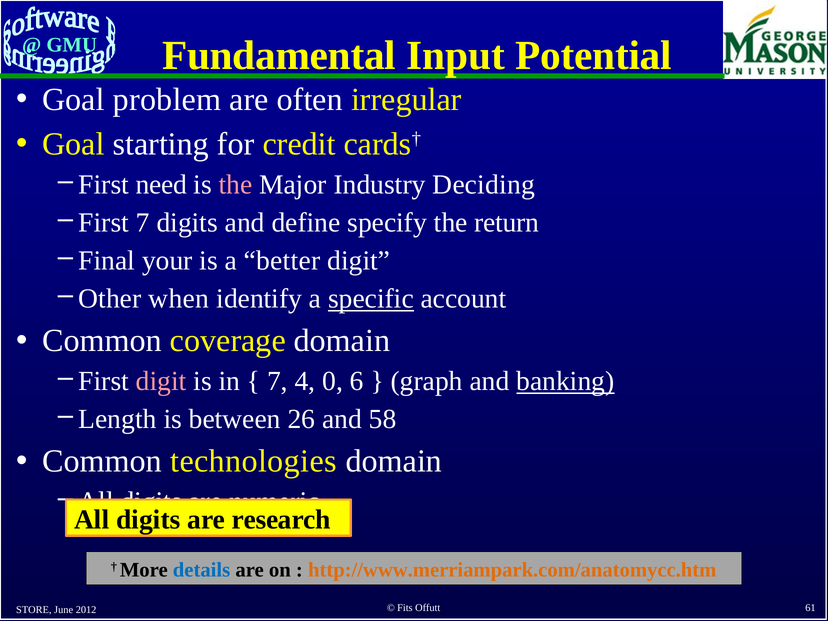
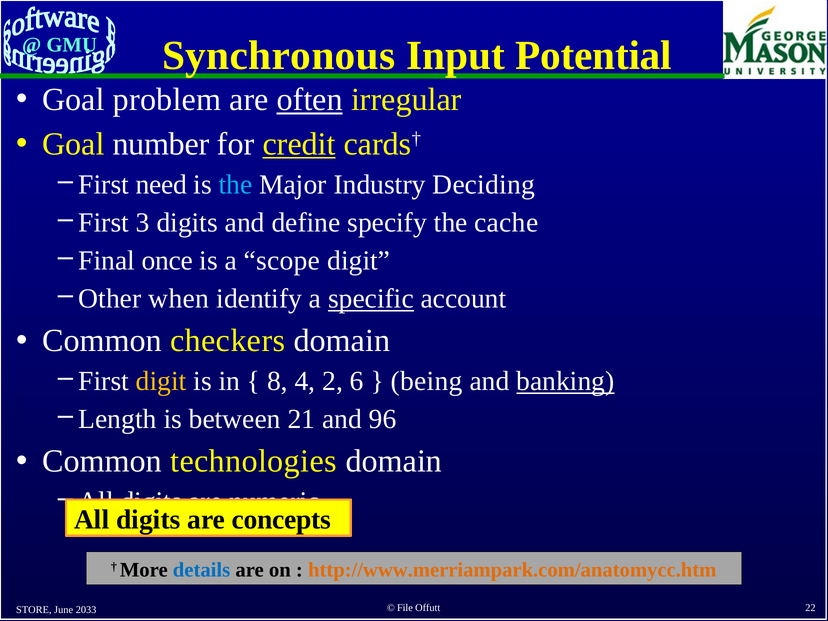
Fundamental: Fundamental -> Synchronous
often underline: none -> present
starting: starting -> number
credit underline: none -> present
the at (235, 185) colour: pink -> light blue
First 7: 7 -> 3
return: return -> cache
your: your -> once
better: better -> scope
coverage: coverage -> checkers
digit at (161, 381) colour: pink -> yellow
7 at (277, 381): 7 -> 8
0: 0 -> 2
graph: graph -> being
26: 26 -> 21
58: 58 -> 96
research: research -> concepts
2012: 2012 -> 2033
Fits: Fits -> File
61: 61 -> 22
